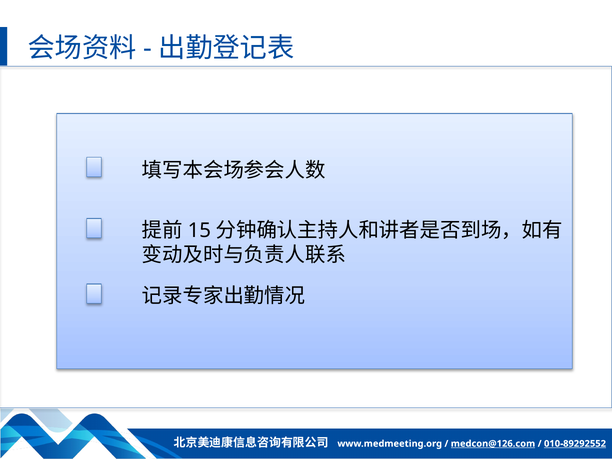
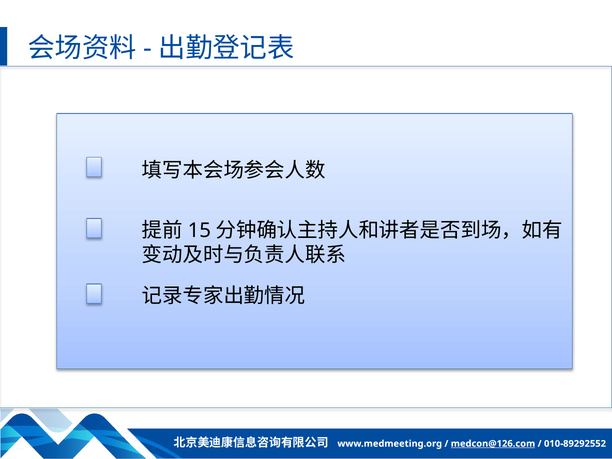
010-89292552 underline: present -> none
